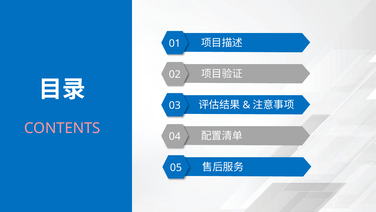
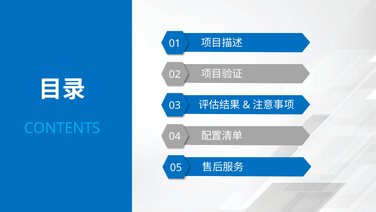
CONTENTS colour: pink -> light blue
